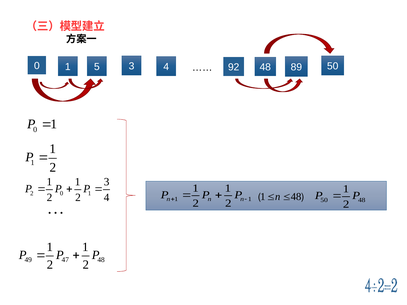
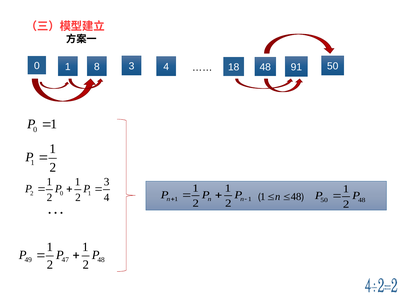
5: 5 -> 8
89: 89 -> 91
92: 92 -> 18
